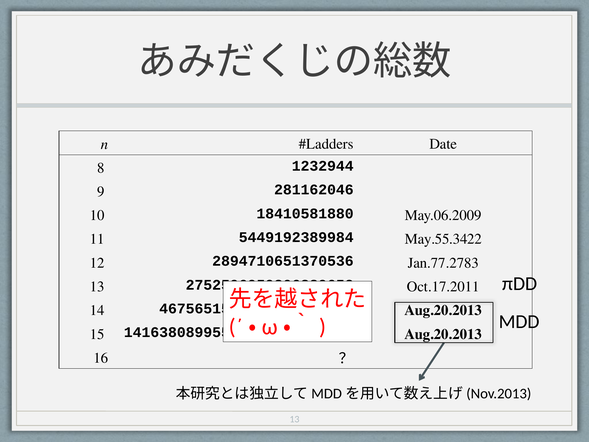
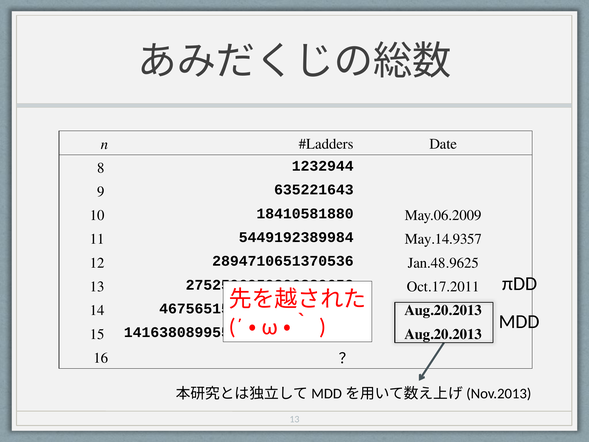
281162046: 281162046 -> 635221643
May.55.3422: May.55.3422 -> May.14.9357
Jan.77.2783: Jan.77.2783 -> Jan.48.9625
